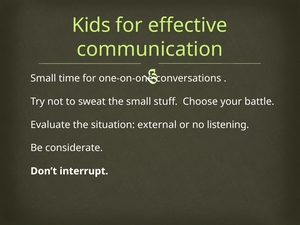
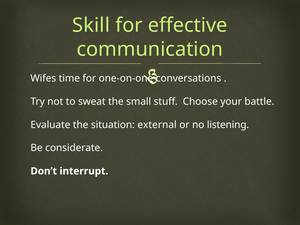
Kids: Kids -> Skill
Small at (43, 78): Small -> Wifes
